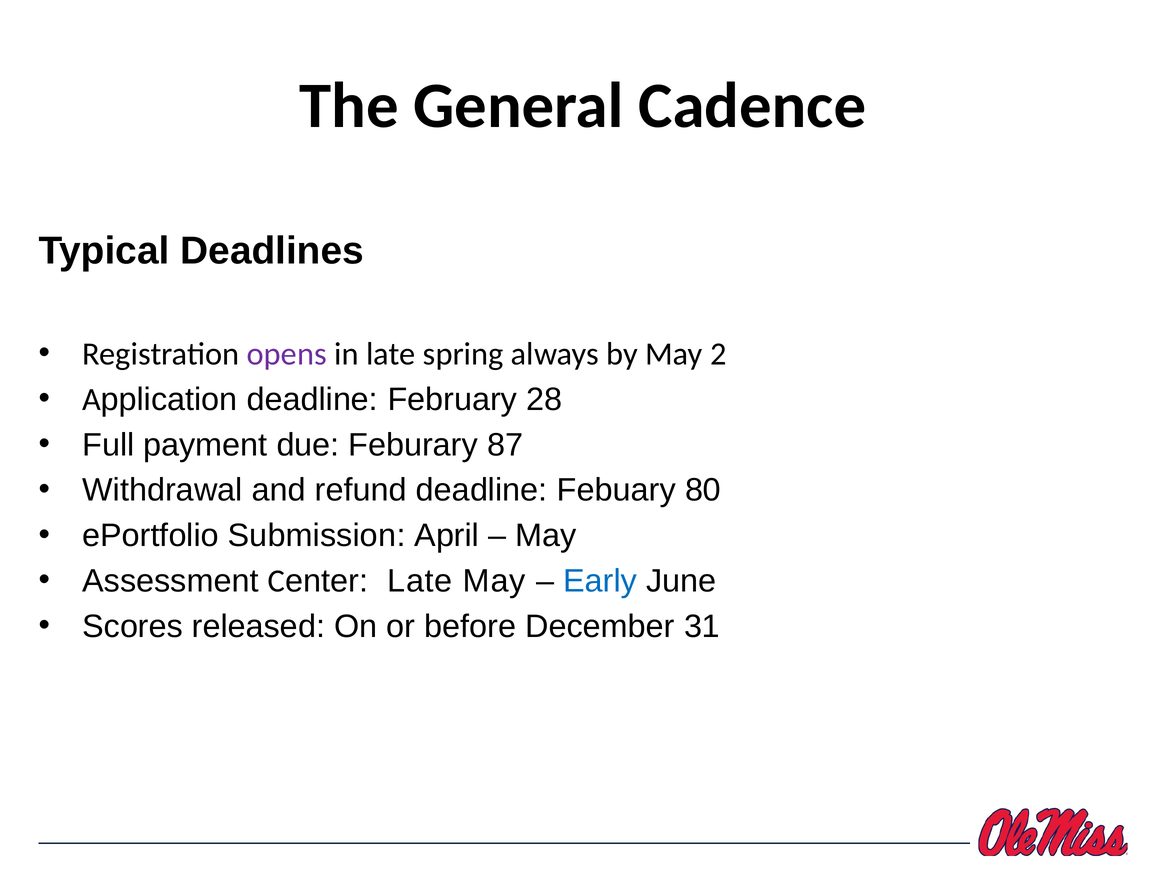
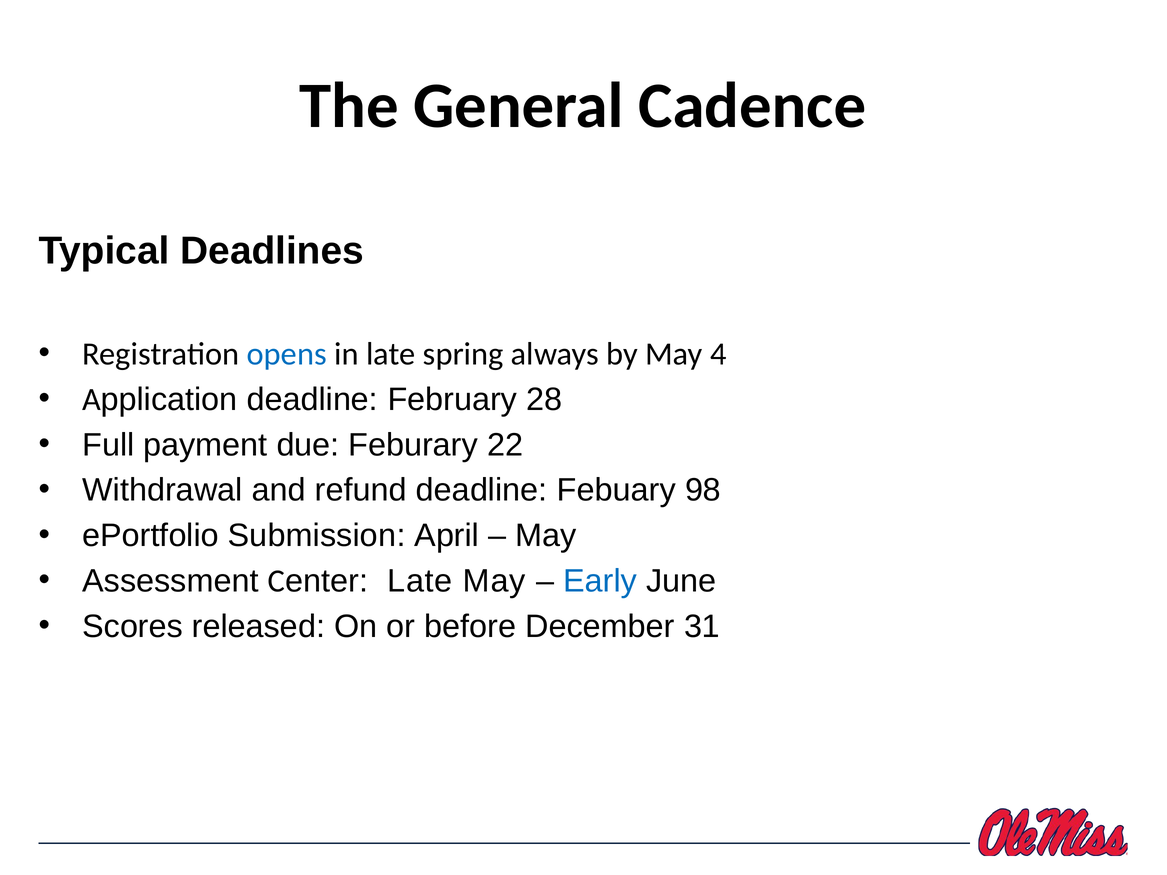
opens colour: purple -> blue
2: 2 -> 4
87: 87 -> 22
80: 80 -> 98
